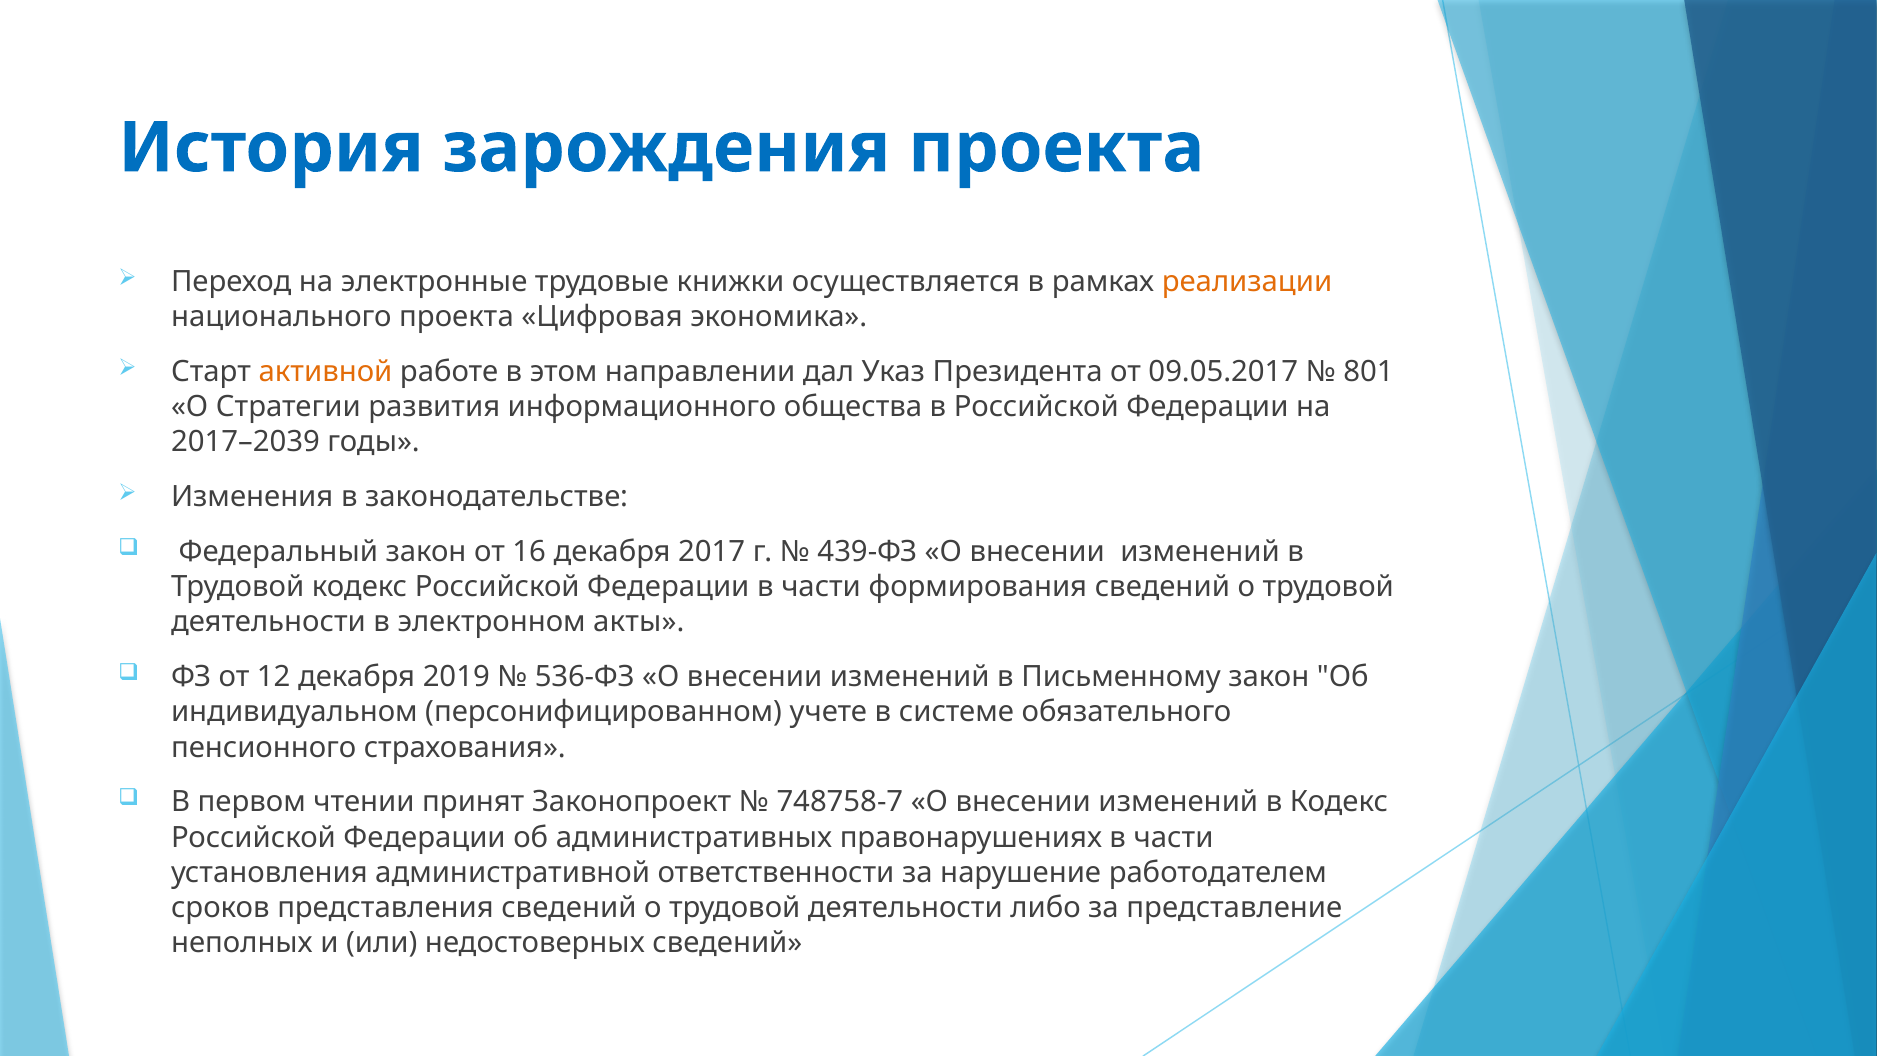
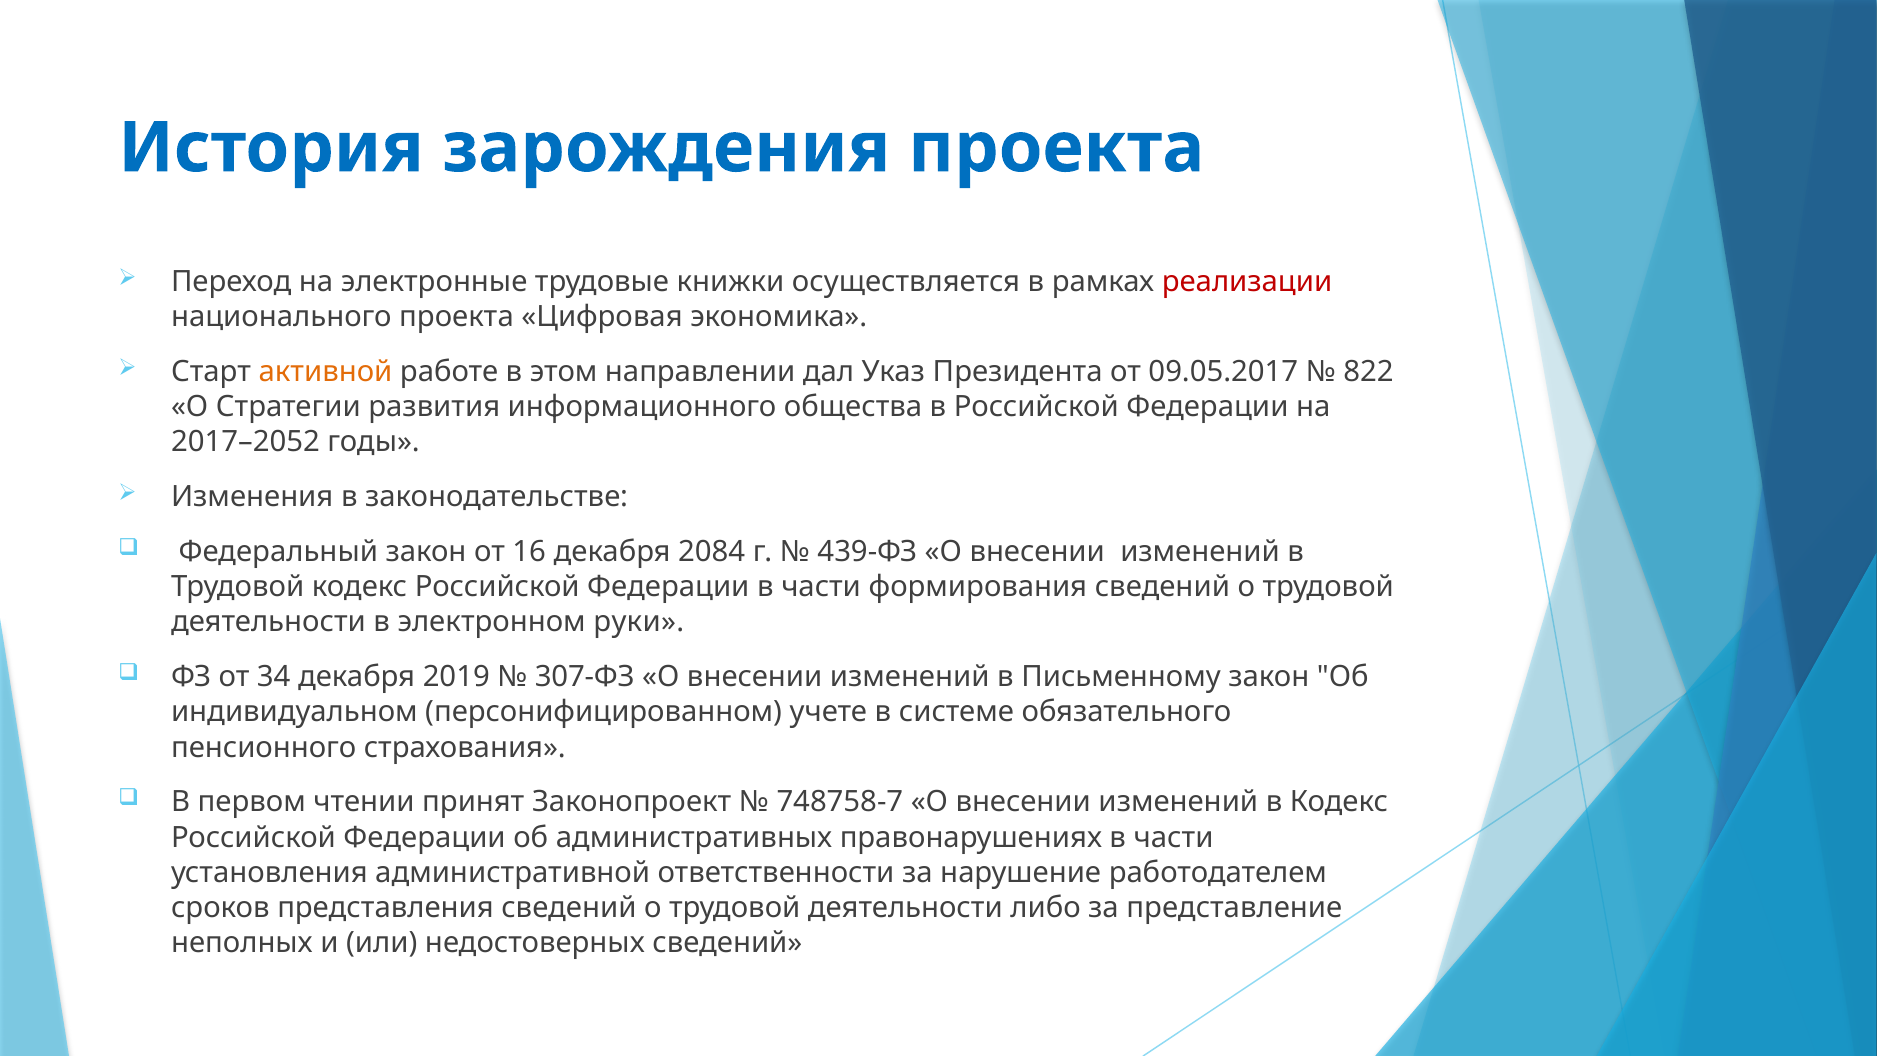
реализации colour: orange -> red
801: 801 -> 822
2017–2039: 2017–2039 -> 2017–2052
2017: 2017 -> 2084
акты: акты -> руки
12: 12 -> 34
536-ФЗ: 536-ФЗ -> 307-ФЗ
